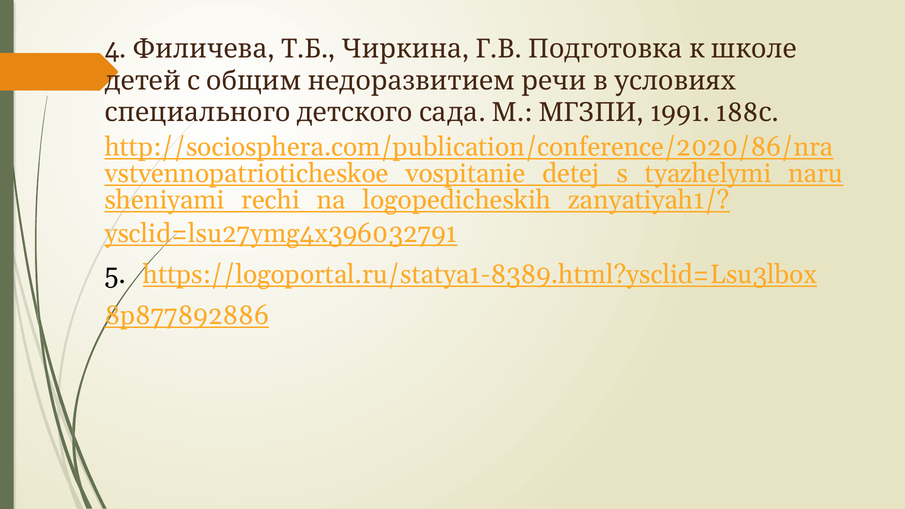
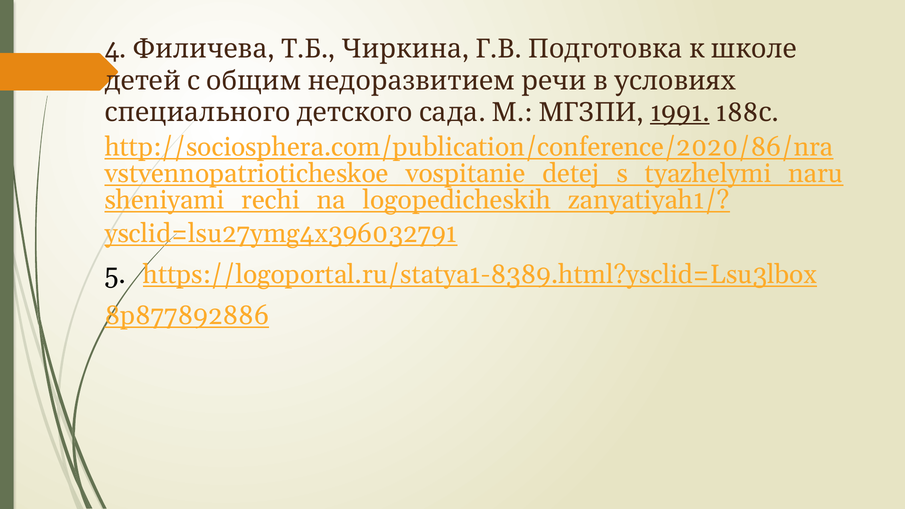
1991 underline: none -> present
